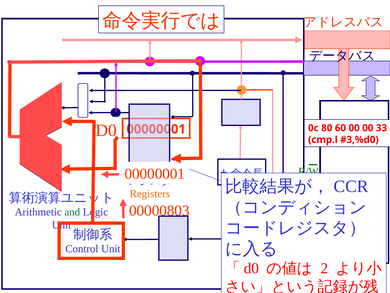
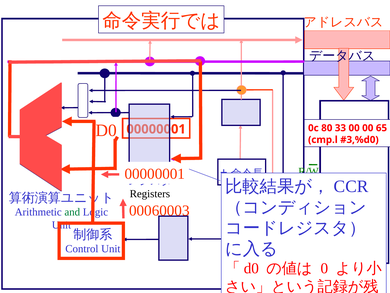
60: 60 -> 33
33: 33 -> 65
Registers colour: orange -> black
00000803: 00000803 -> 00060003
2: 2 -> 0
